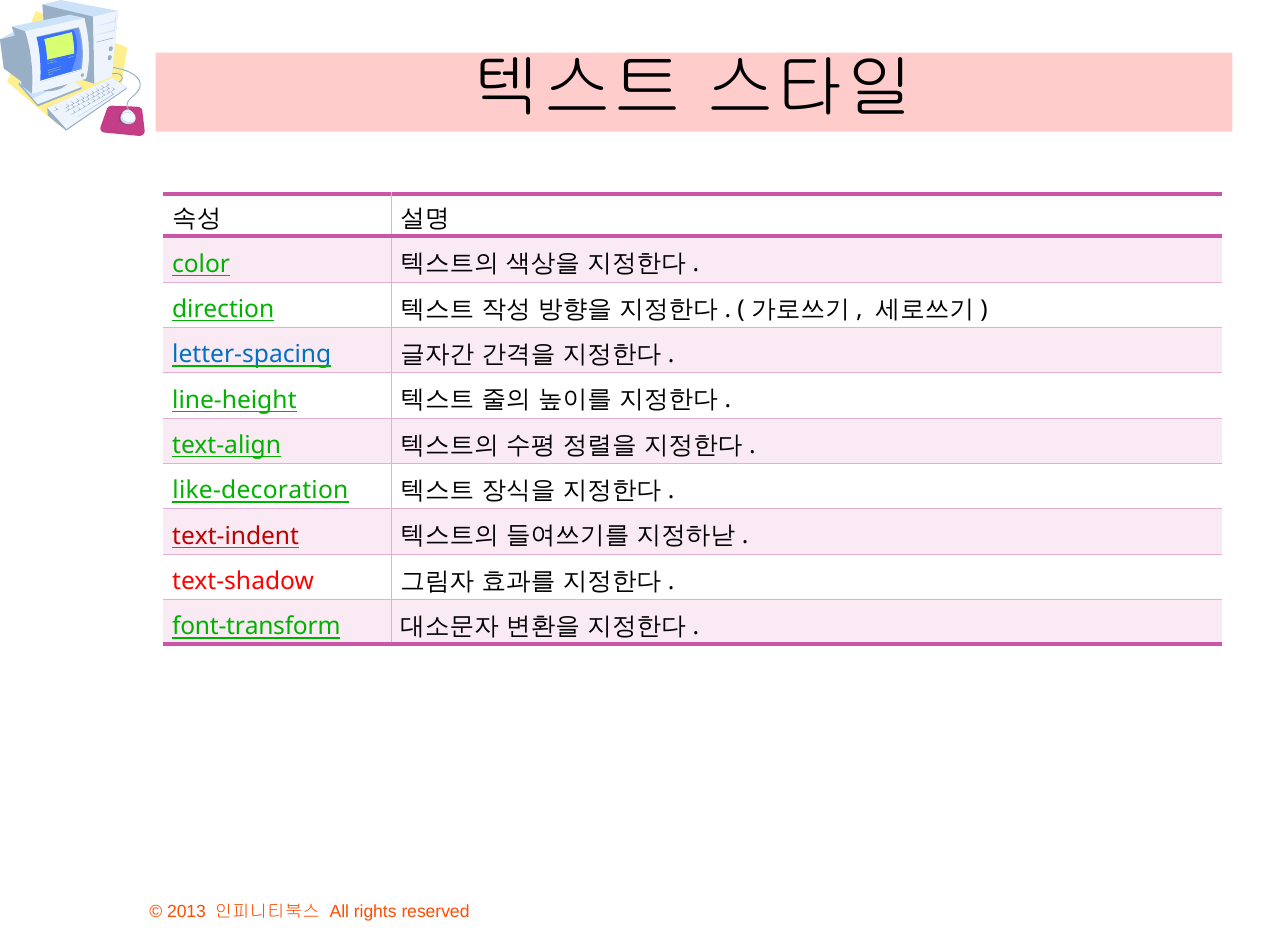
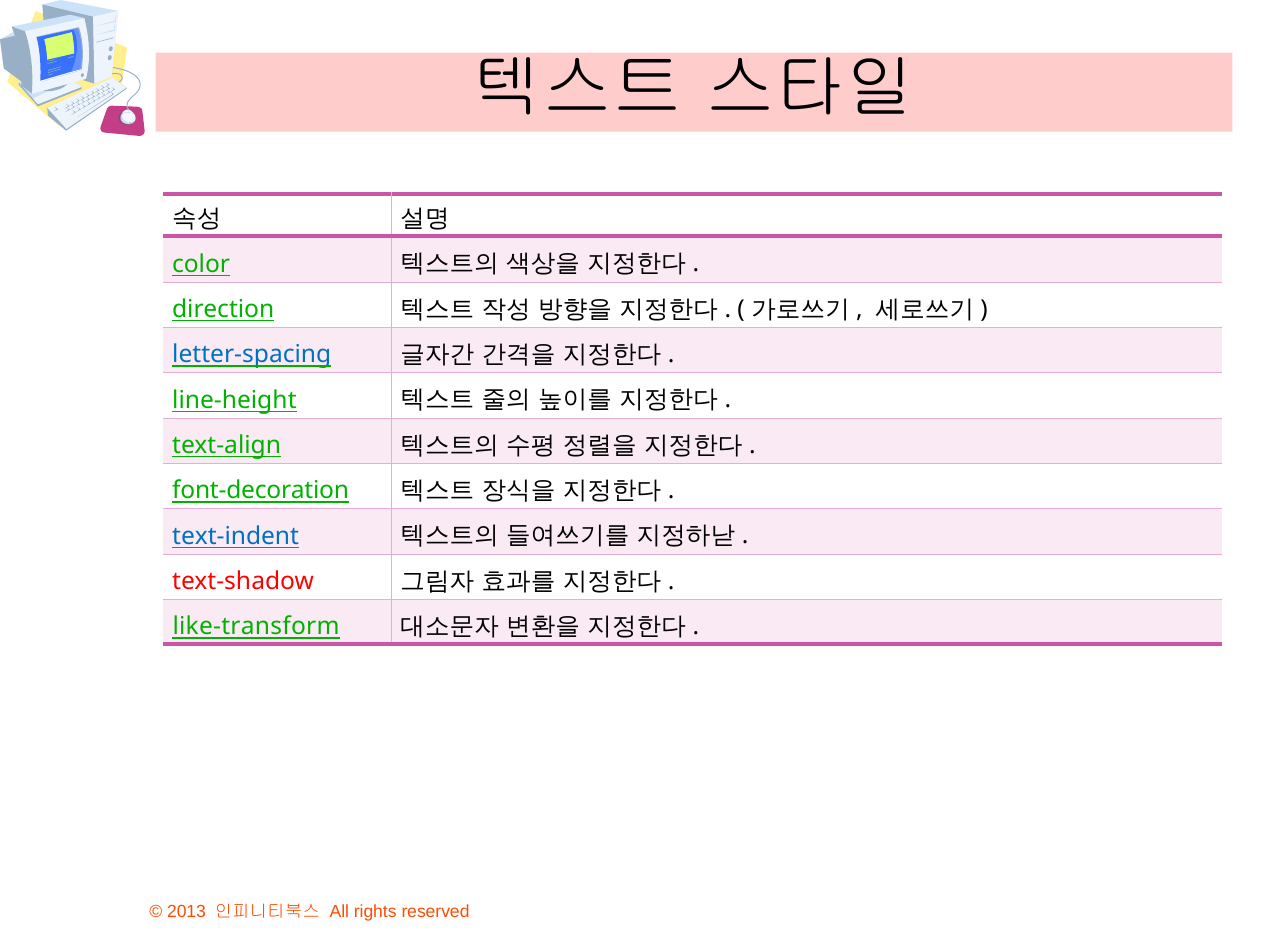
like-decoration: like-decoration -> font-decoration
text-indent colour: red -> blue
font-transform: font-transform -> like-transform
